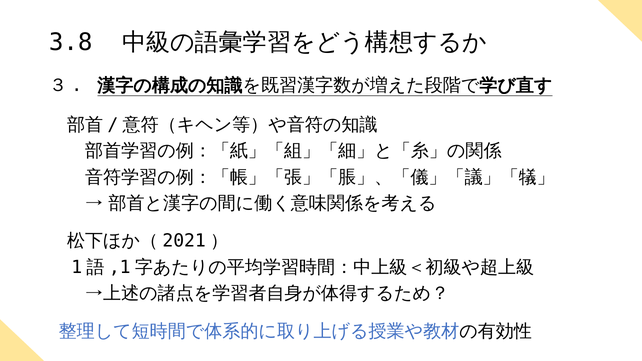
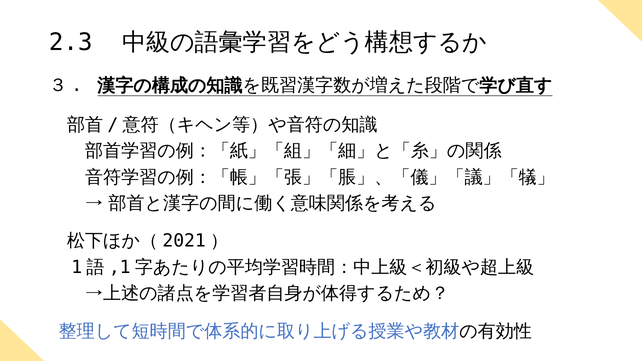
3.8: 3.8 -> 2.3
